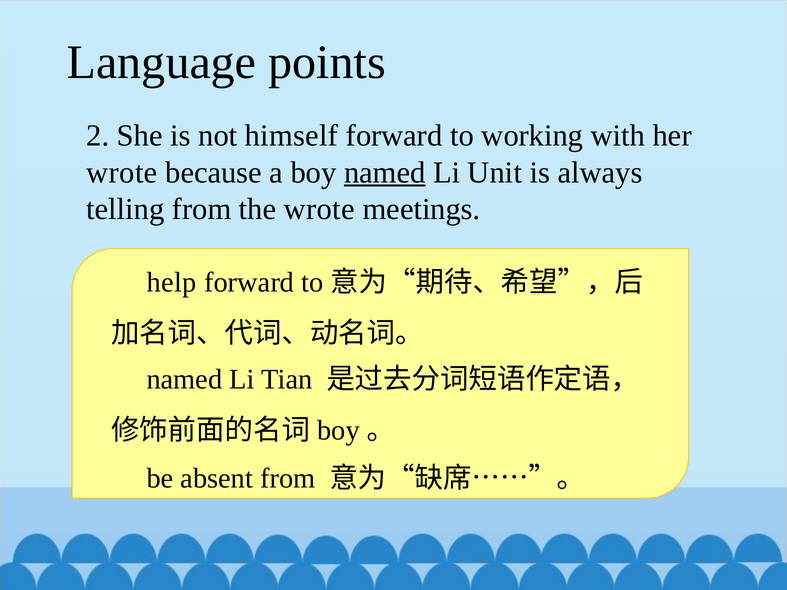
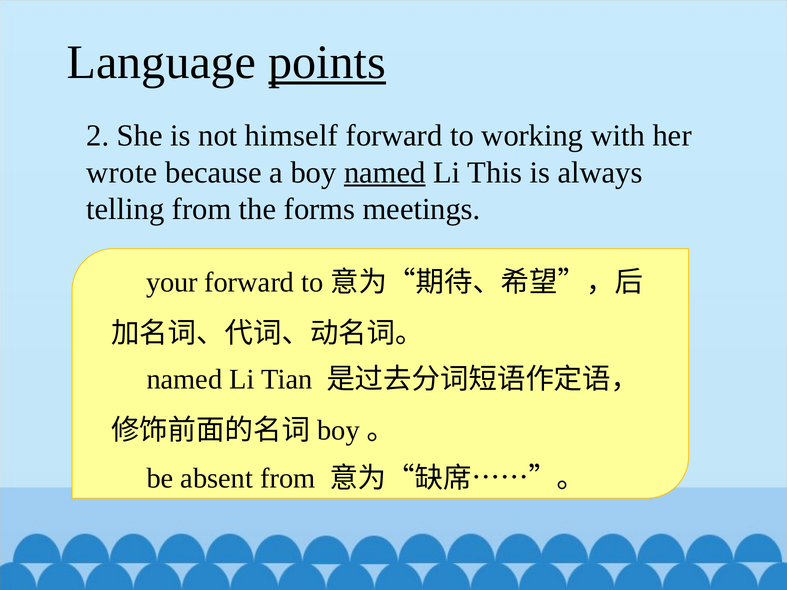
points underline: none -> present
Unit: Unit -> This
the wrote: wrote -> forms
help: help -> your
